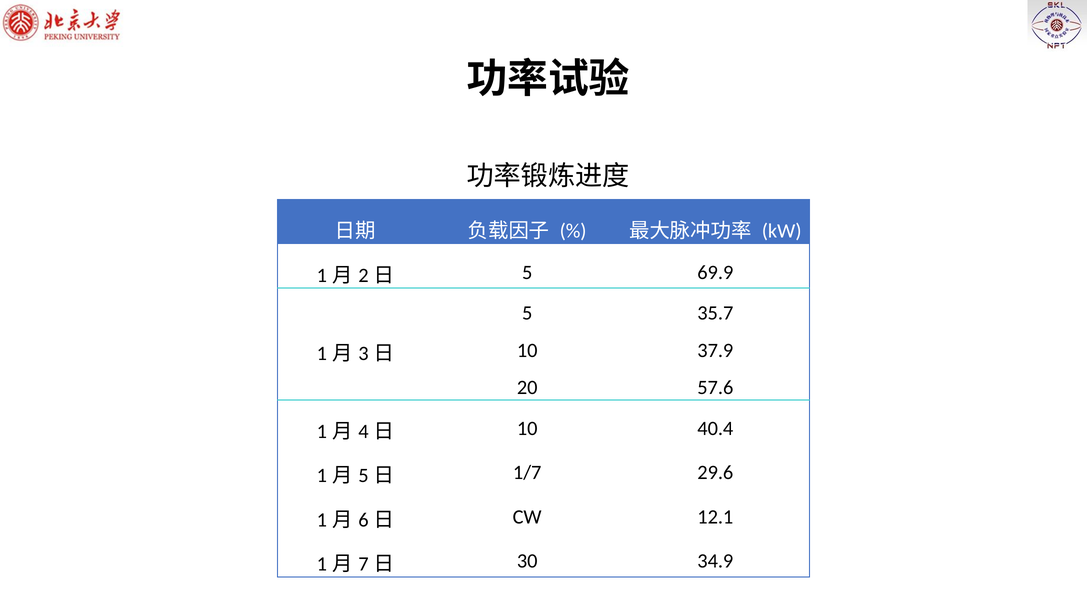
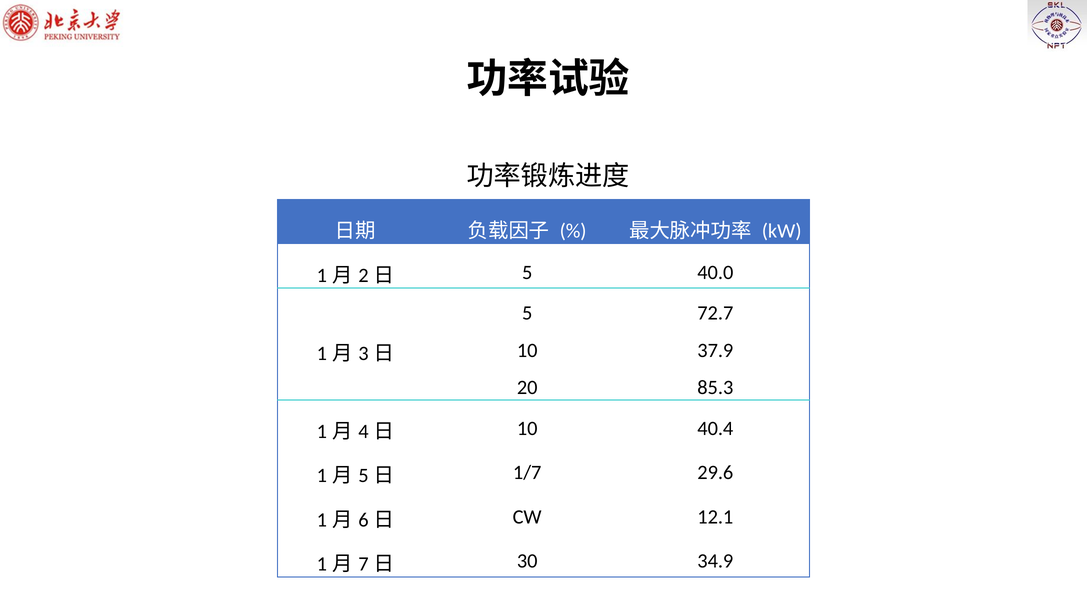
69.9: 69.9 -> 40.0
35.7: 35.7 -> 72.7
57.6: 57.6 -> 85.3
